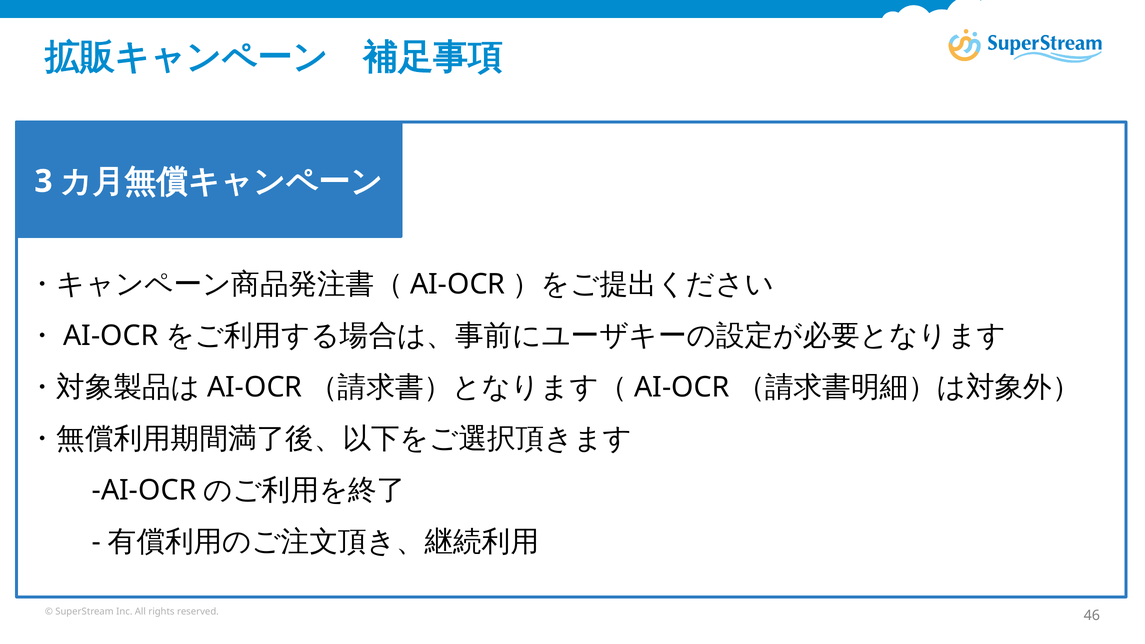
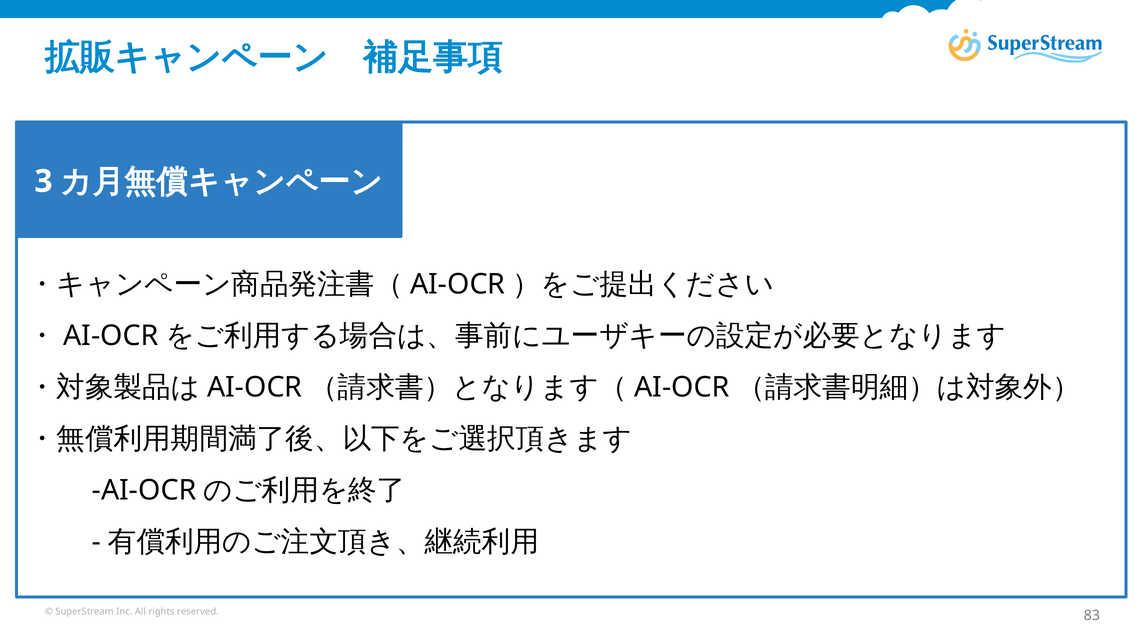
46: 46 -> 83
